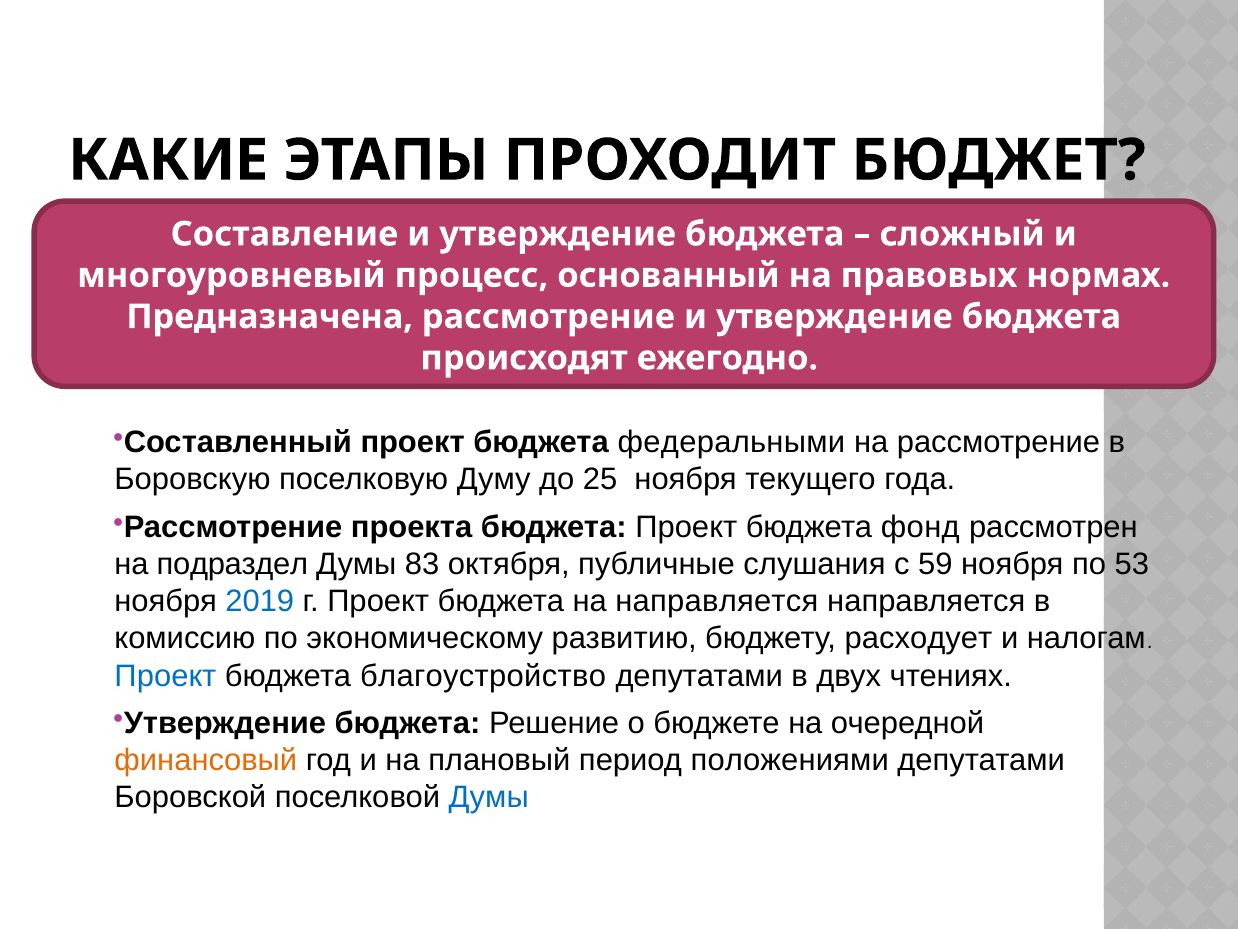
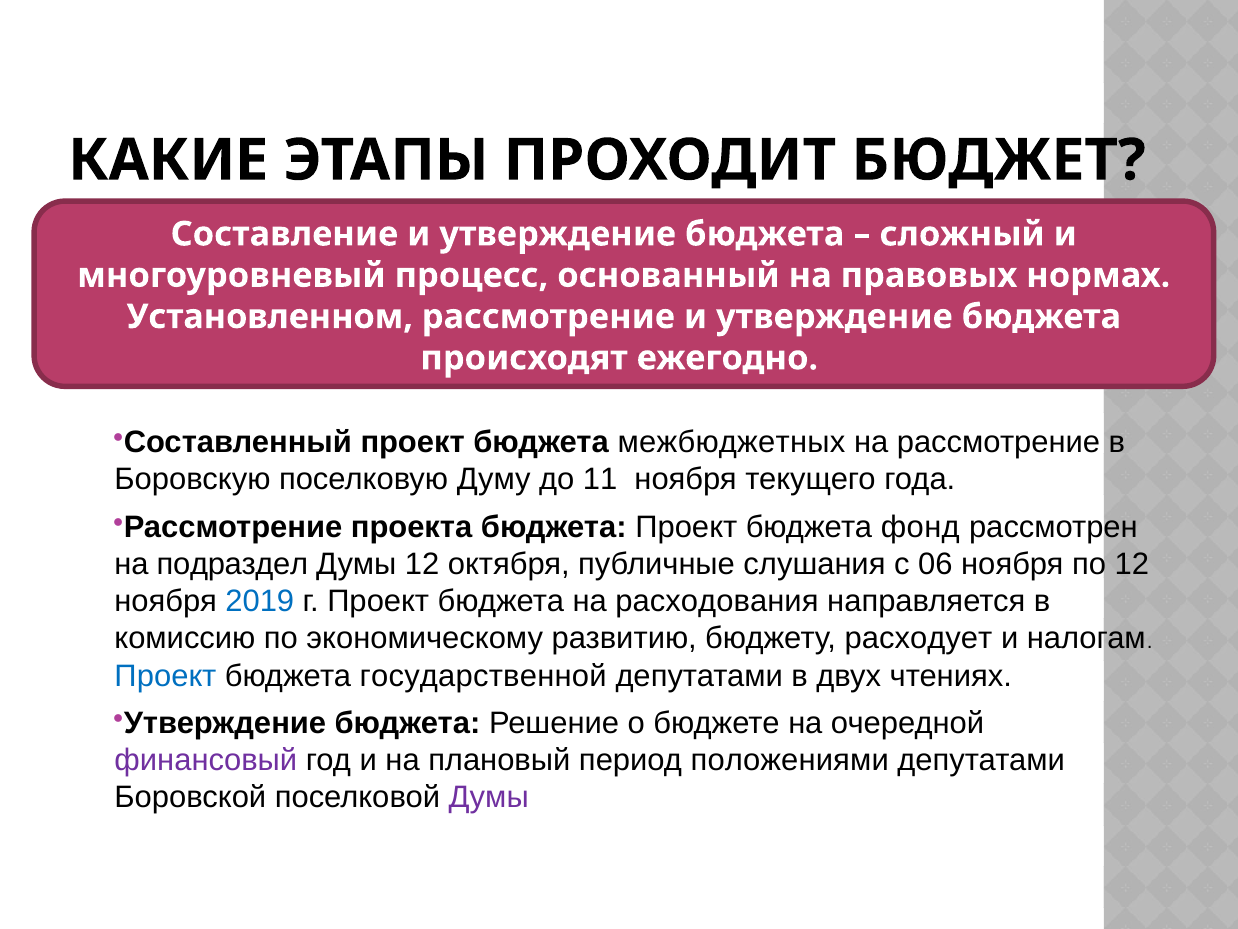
Предназначена: Предназначена -> Установленном
федеральными: федеральными -> межбюджетных
25: 25 -> 11
Думы 83: 83 -> 12
59: 59 -> 06
по 53: 53 -> 12
на направляется: направляется -> расходования
благоустройство: благоустройство -> государственной
финансовый colour: orange -> purple
Думы at (489, 797) colour: blue -> purple
